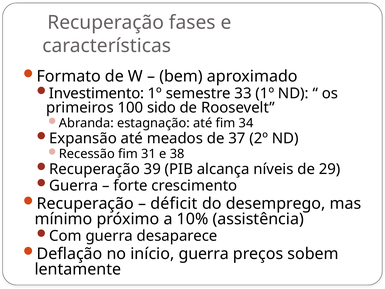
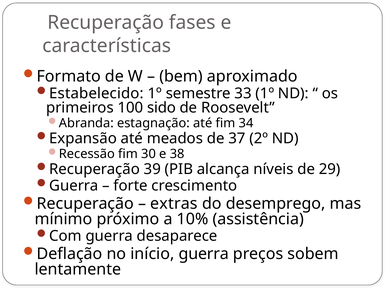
Investimento: Investimento -> Estabelecido
31: 31 -> 30
déficit: déficit -> extras
